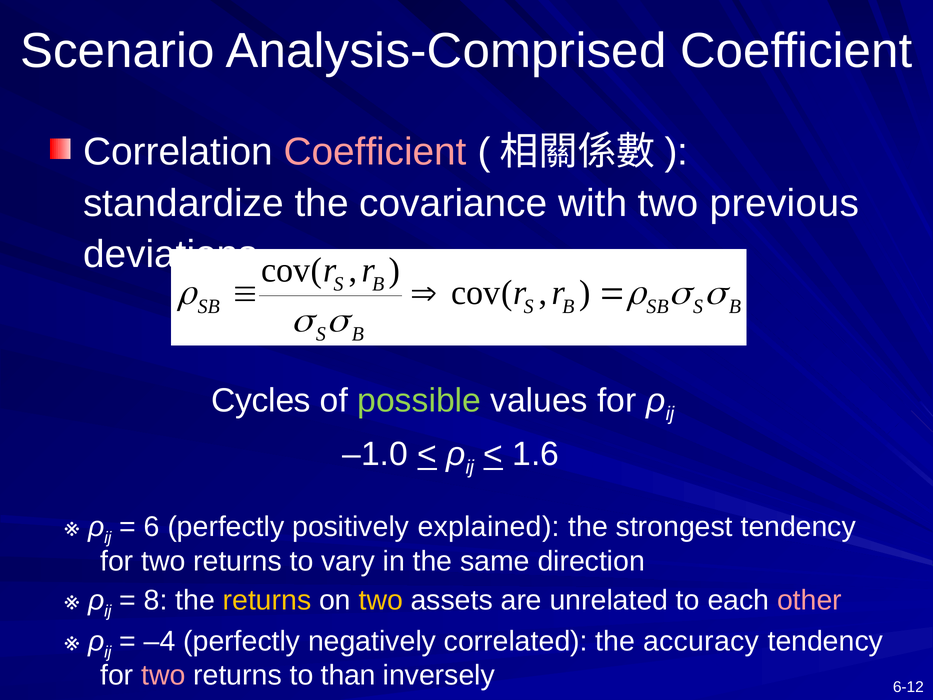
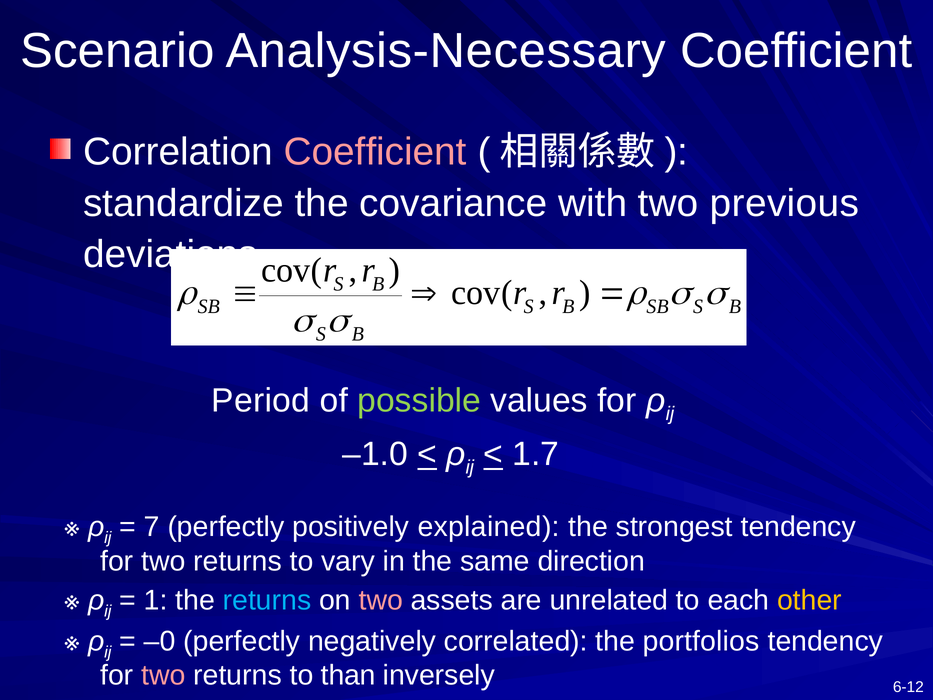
Analysis-Comprised: Analysis-Comprised -> Analysis-Necessary
Cycles: Cycles -> Period
1.6: 1.6 -> 1.7
6: 6 -> 7
8: 8 -> 1
returns at (267, 600) colour: yellow -> light blue
two at (381, 600) colour: yellow -> pink
other colour: pink -> yellow
–4: –4 -> –0
accuracy: accuracy -> portfolios
